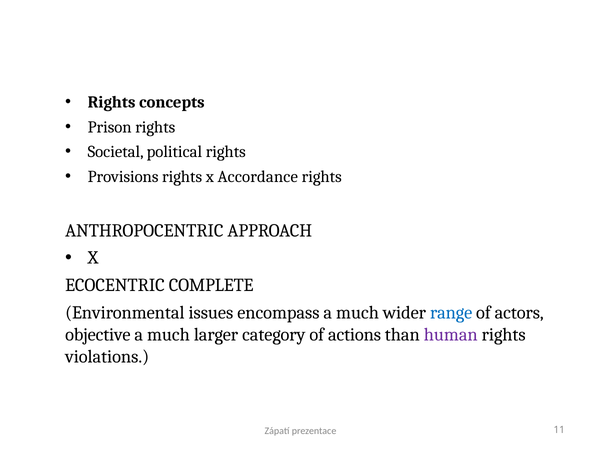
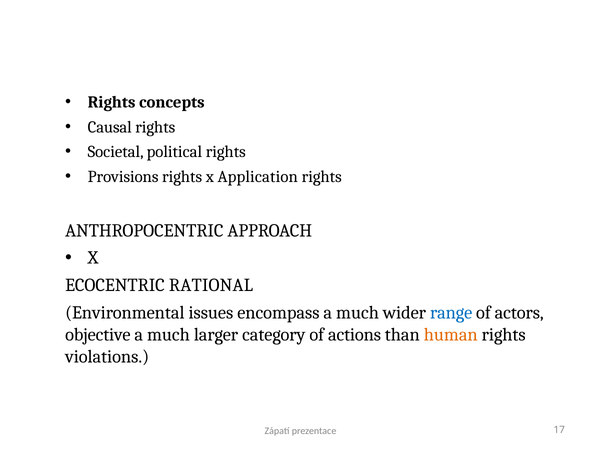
Prison: Prison -> Causal
Accordance: Accordance -> Application
COMPLETE: COMPLETE -> RATIONAL
human colour: purple -> orange
11: 11 -> 17
